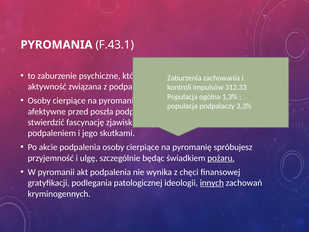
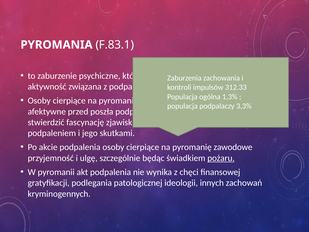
F.43.1: F.43.1 -> F.83.1
spróbujesz: spróbujesz -> zawodowe
innych underline: present -> none
